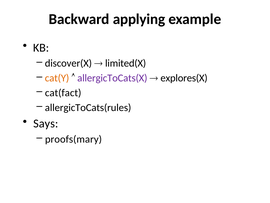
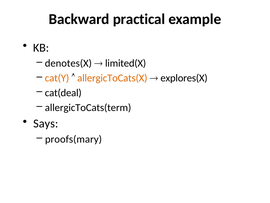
applying: applying -> practical
discover(X: discover(X -> denotes(X
allergicToCats(X colour: purple -> orange
cat(fact: cat(fact -> cat(deal
allergicToCats(rules: allergicToCats(rules -> allergicToCats(term
